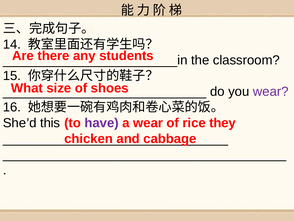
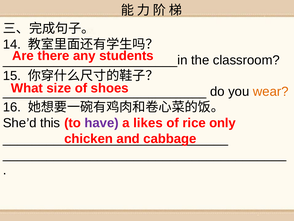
wear at (271, 91) colour: purple -> orange
a wear: wear -> likes
they: they -> only
